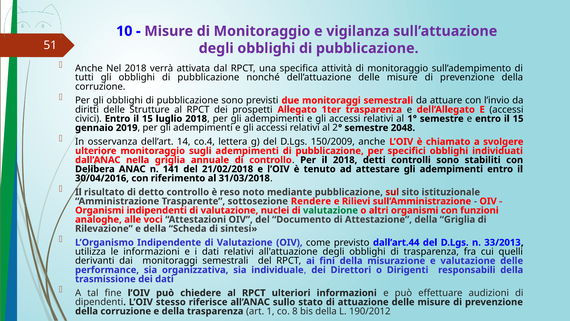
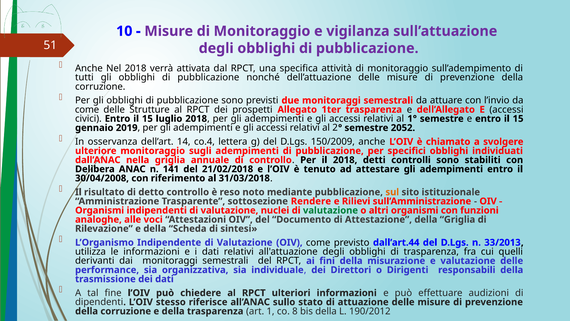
diritti at (87, 109): diritti -> come
2048: 2048 -> 2052
30/04/2016: 30/04/2016 -> 30/04/2008
sul colour: red -> orange
